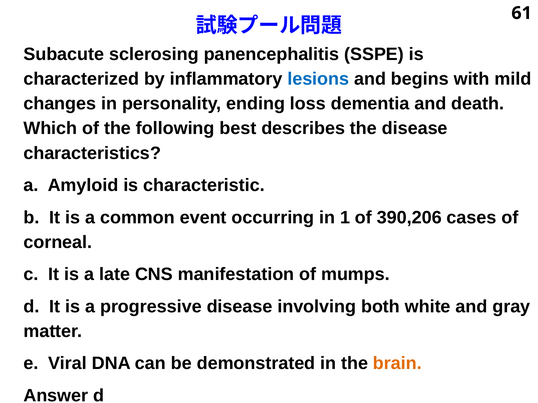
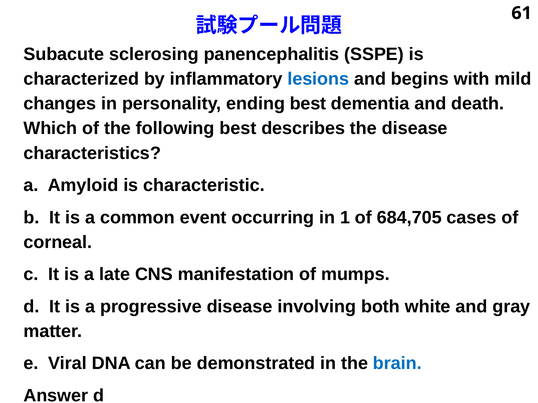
ending loss: loss -> best
390,206: 390,206 -> 684,705
brain colour: orange -> blue
